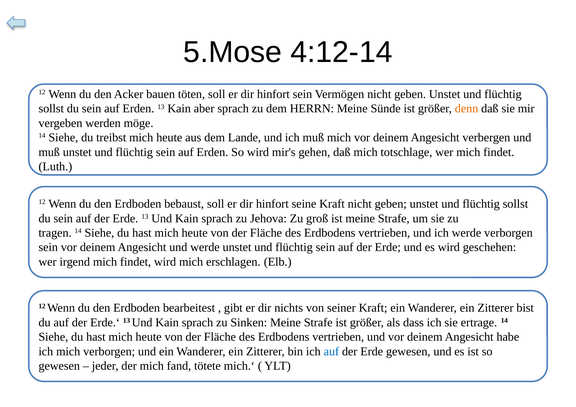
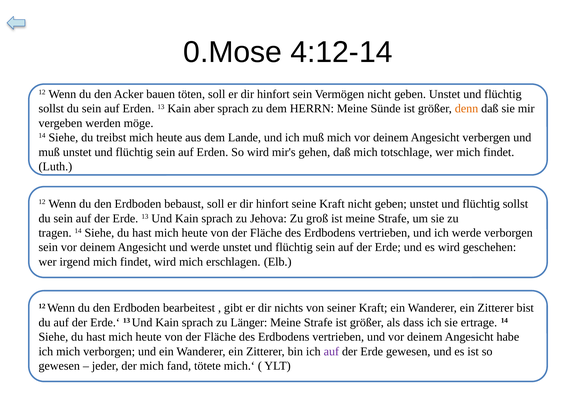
5.Mose: 5.Mose -> 0.Mose
Sinken: Sinken -> Länger
auf at (331, 352) colour: blue -> purple
